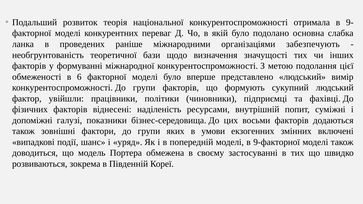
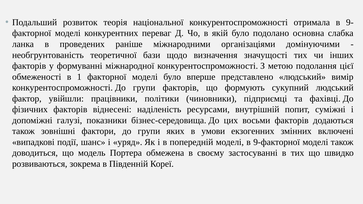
забезпечують: забезпечують -> домінуючими
6: 6 -> 1
